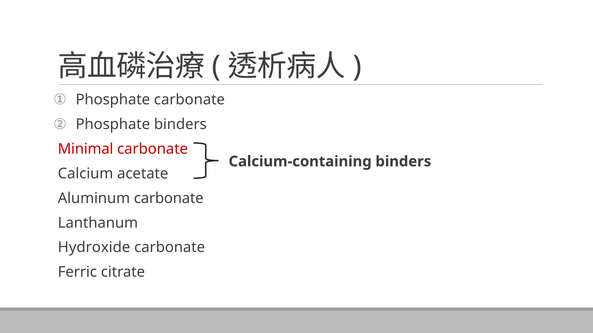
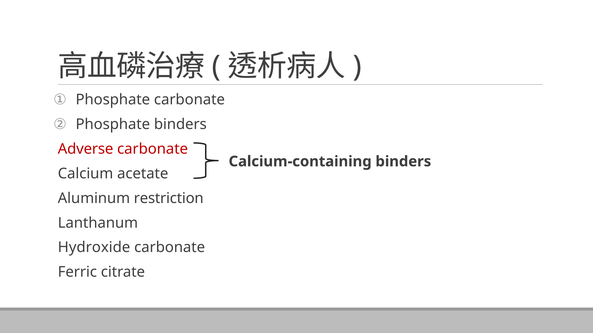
Minimal: Minimal -> Adverse
Aluminum carbonate: carbonate -> restriction
